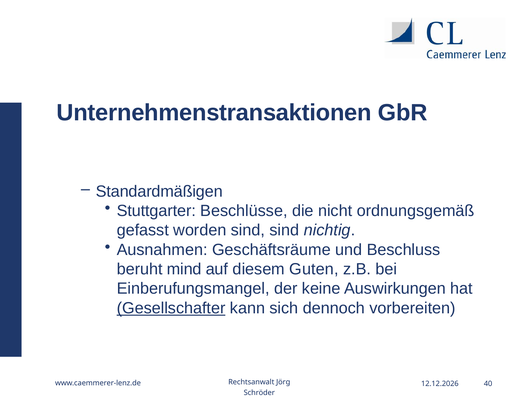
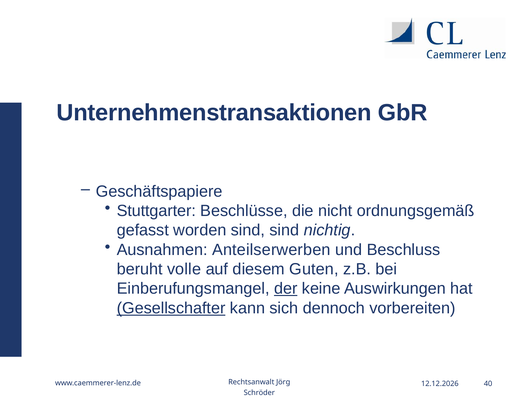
Standardmäßigen: Standardmäßigen -> Geschäftspapiere
Geschäftsräume: Geschäftsräume -> Anteilserwerben
mind: mind -> volle
der underline: none -> present
